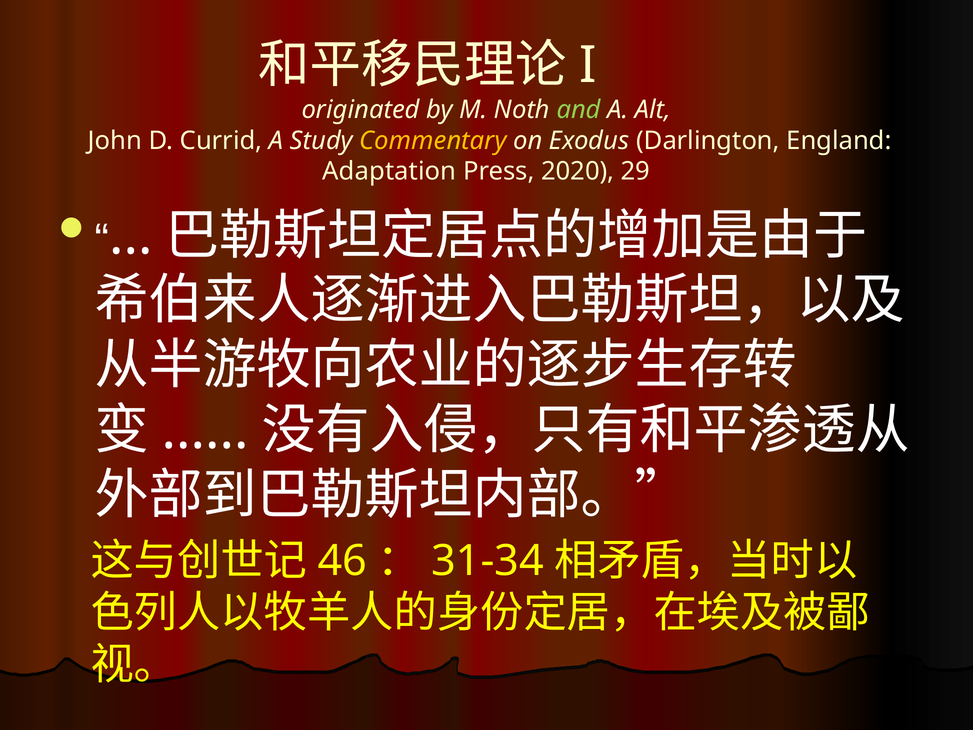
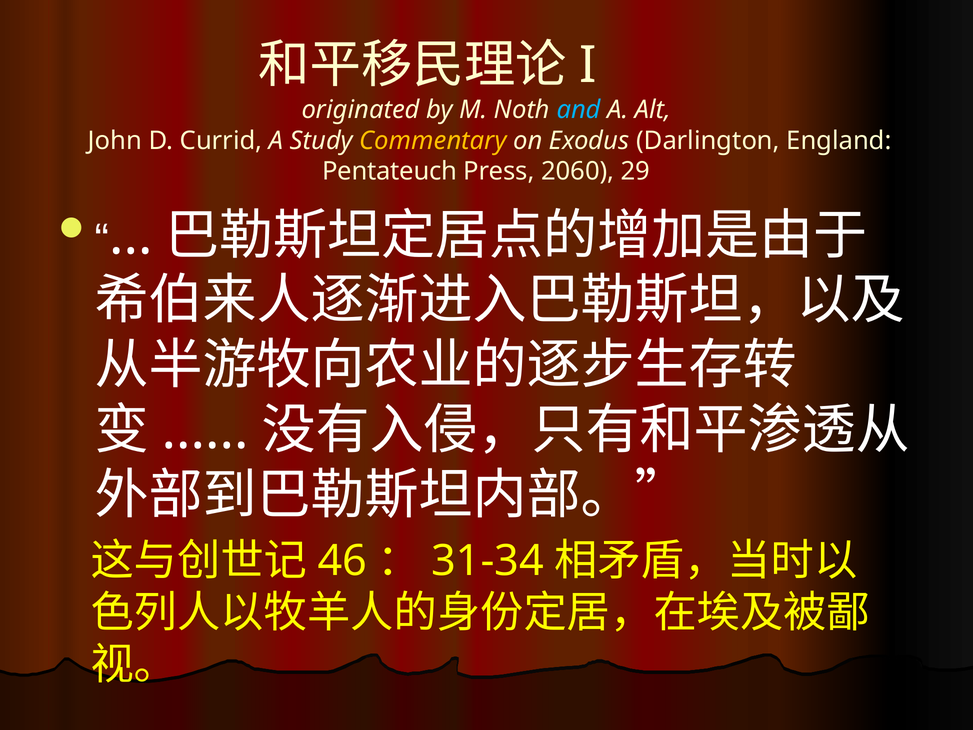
and colour: light green -> light blue
Adaptation: Adaptation -> Pentateuch
2020: 2020 -> 2060
